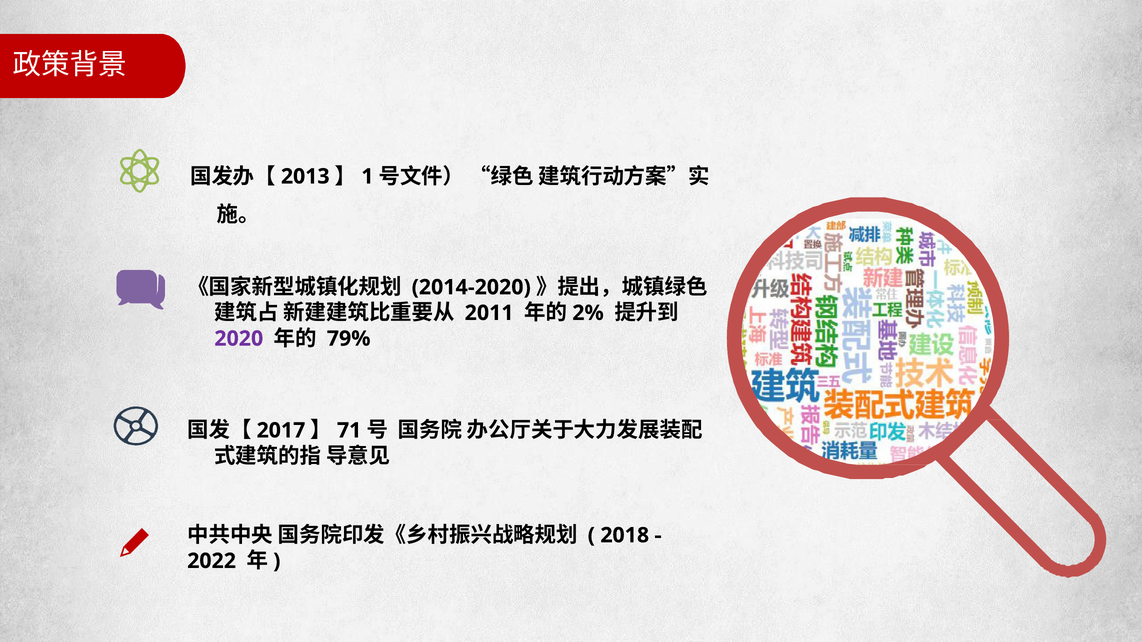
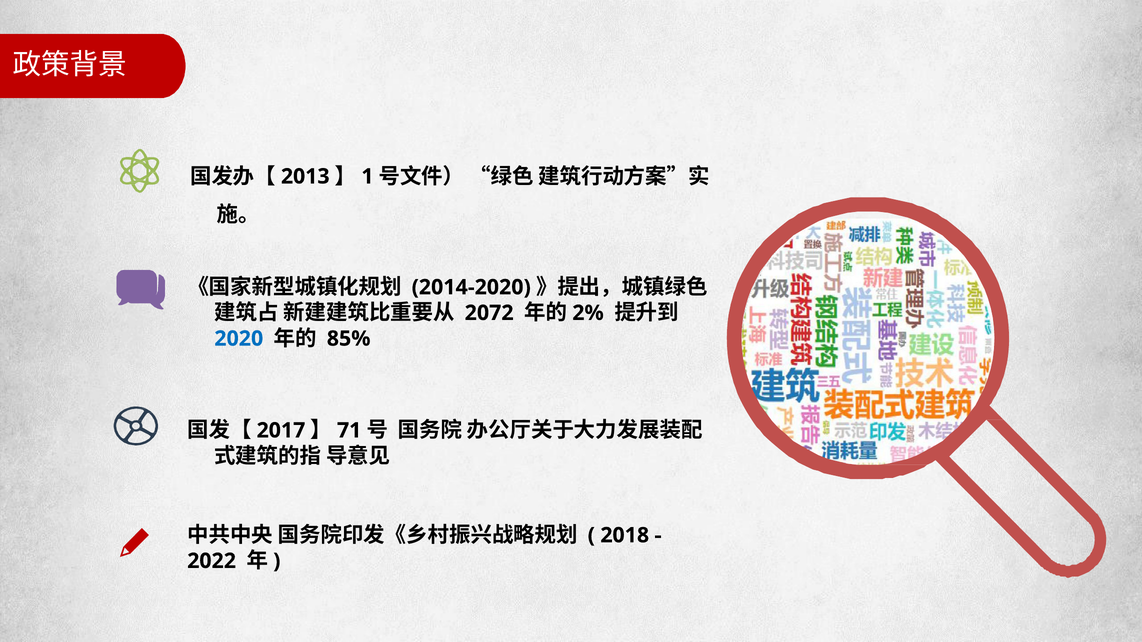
2011: 2011 -> 2072
2020 colour: purple -> blue
79%: 79% -> 85%
